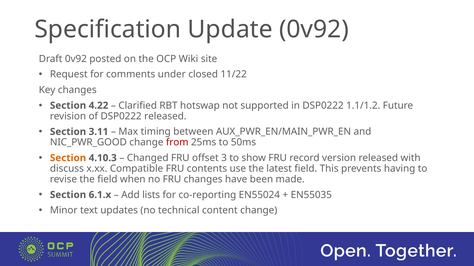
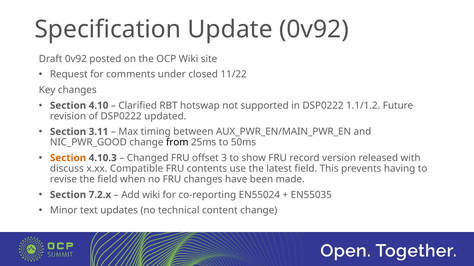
4.22: 4.22 -> 4.10
DSP0222 released: released -> updated
from colour: red -> black
6.1.x: 6.1.x -> 7.2.x
Add lists: lists -> wiki
